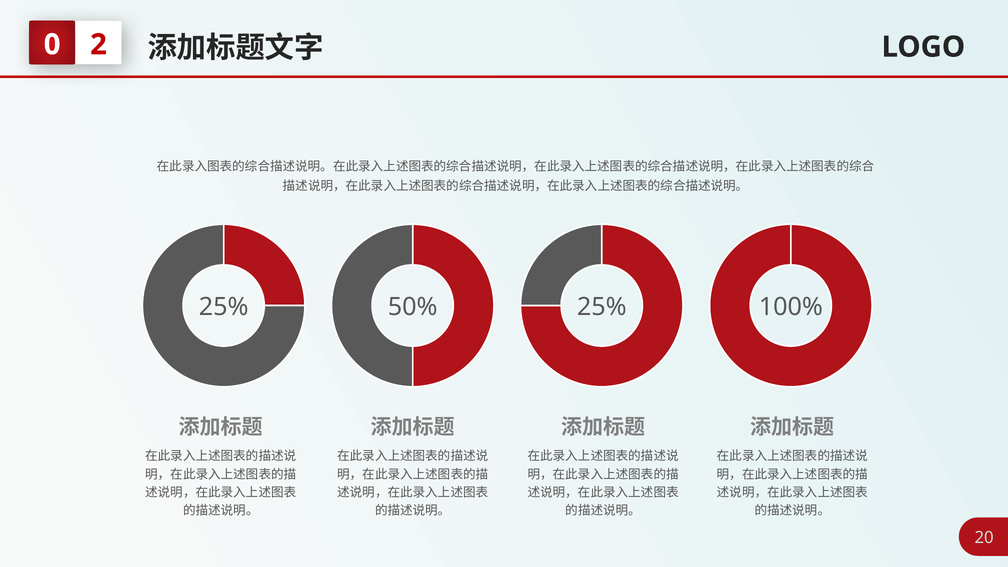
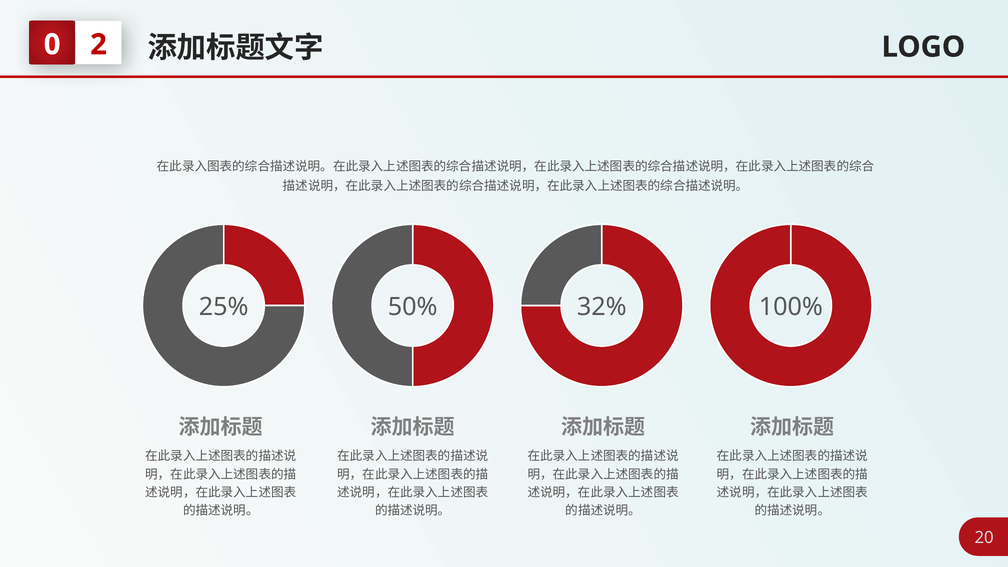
25% 25%: 25% -> 32%
